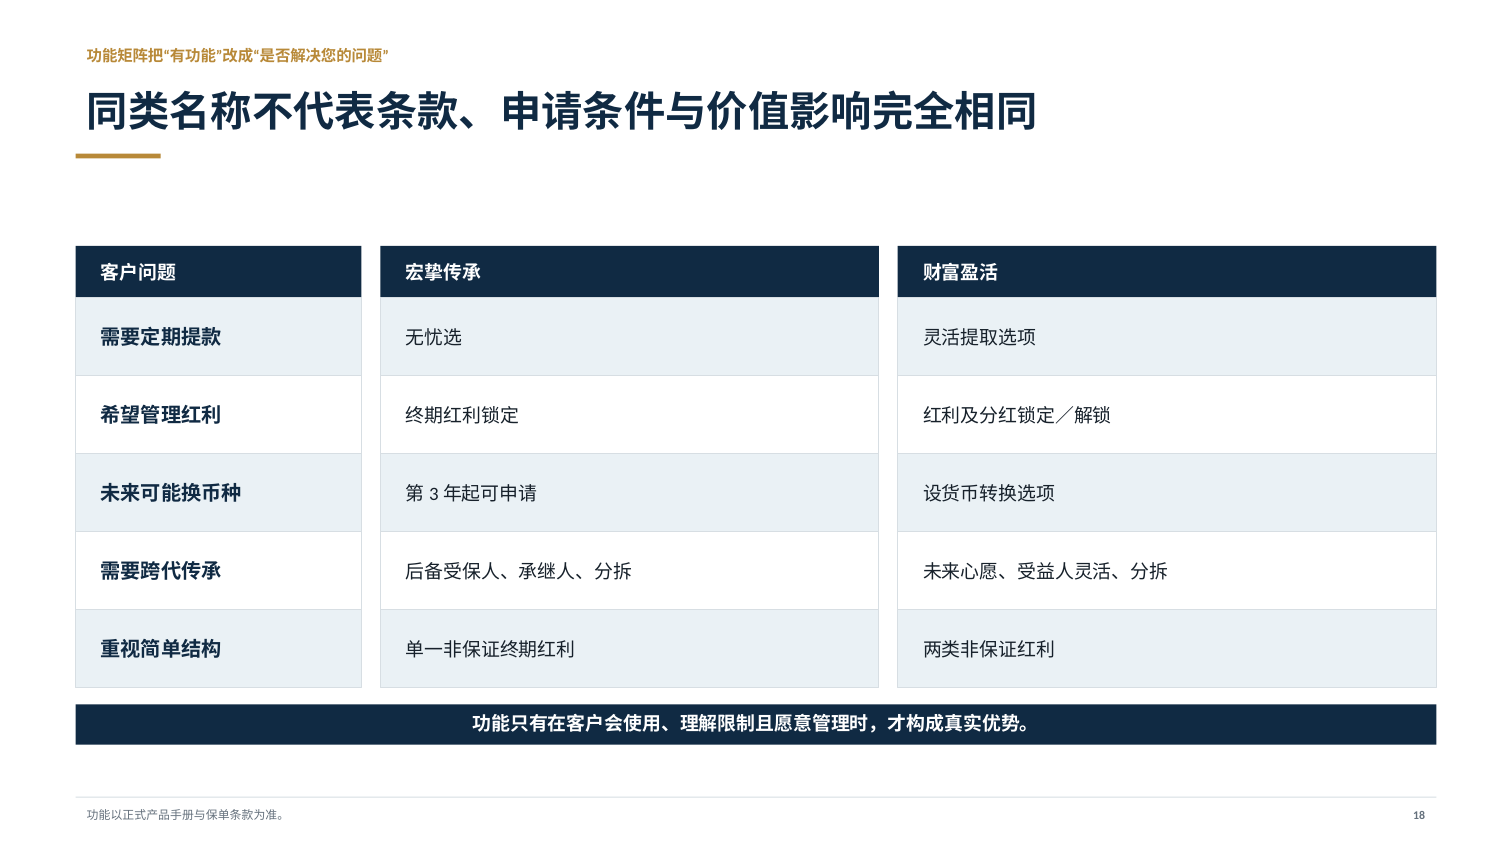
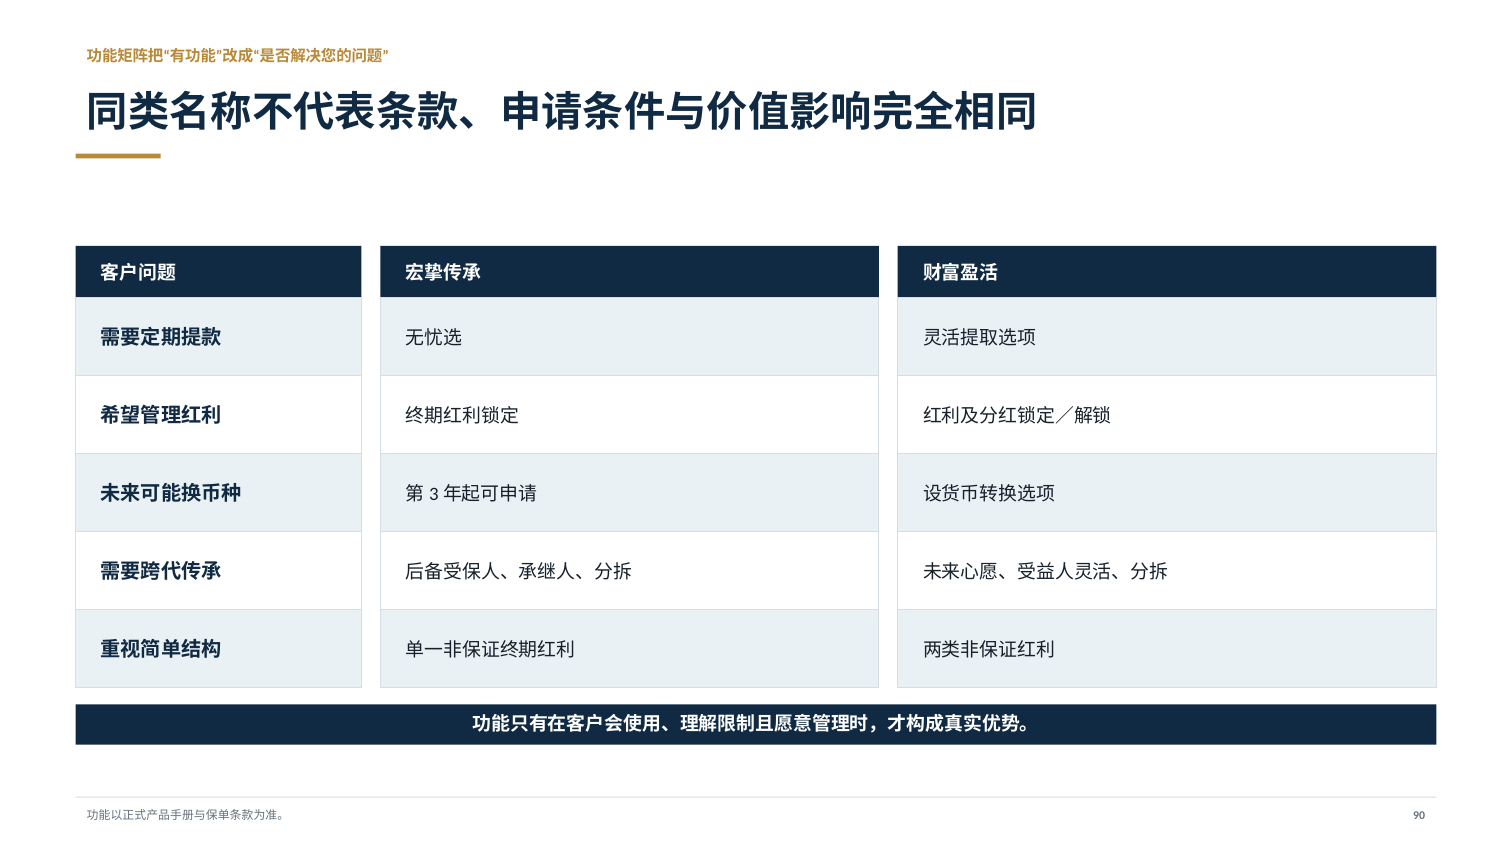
18: 18 -> 90
